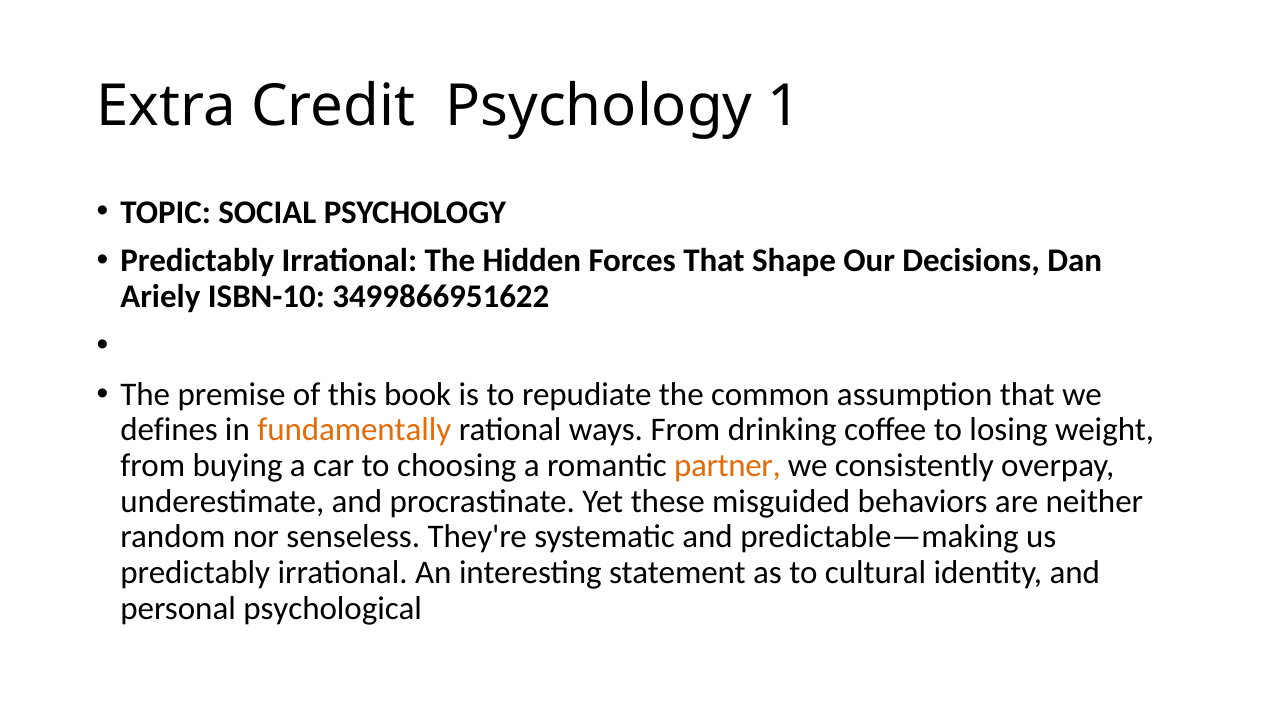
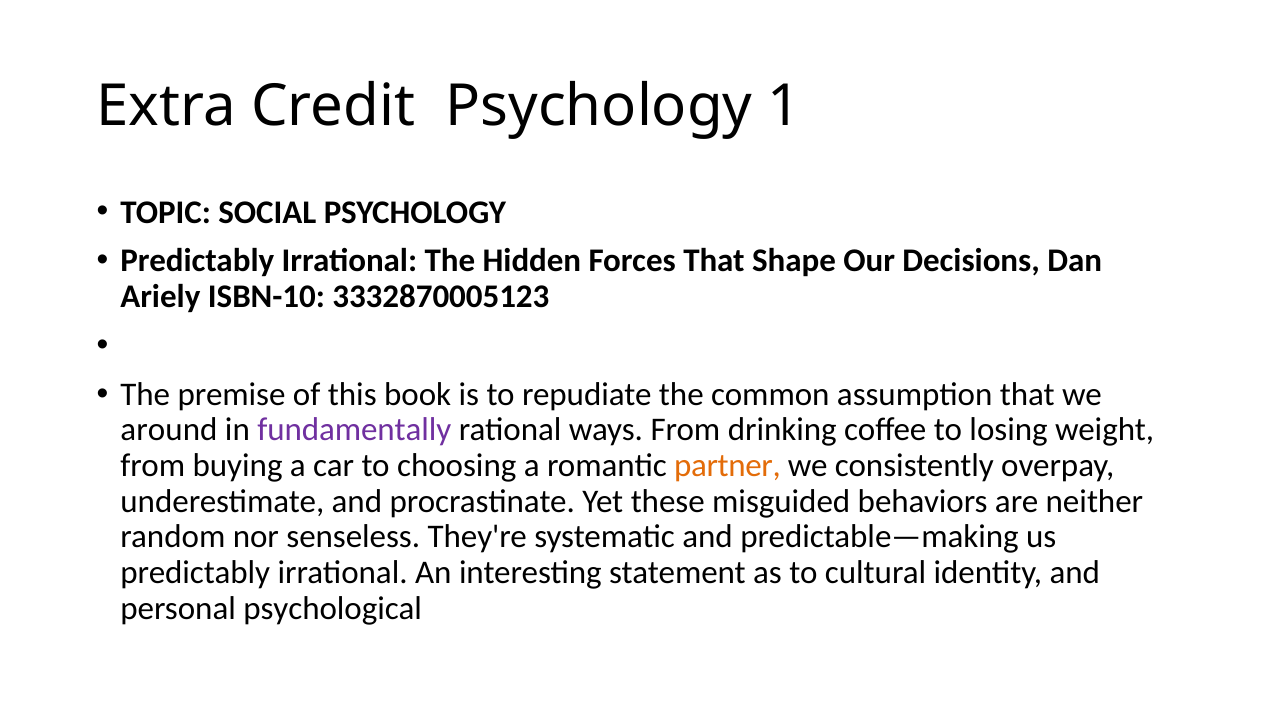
3499866951622: 3499866951622 -> 3332870005123
defines: defines -> around
fundamentally colour: orange -> purple
